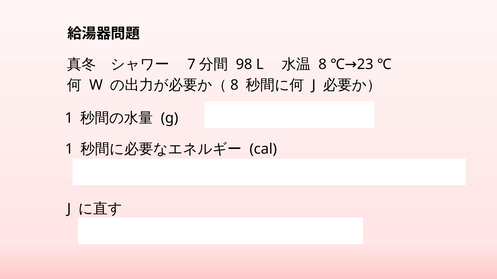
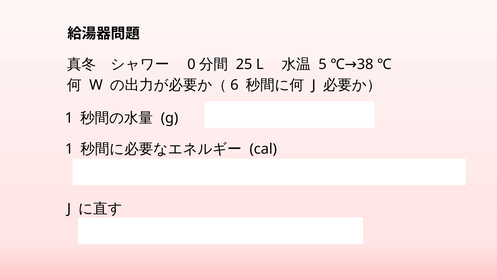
7: 7 -> 0
98: 98 -> 25
8 at (322, 65): 8 -> 5
23: 23 -> 38
8 at (234, 85): 8 -> 6
